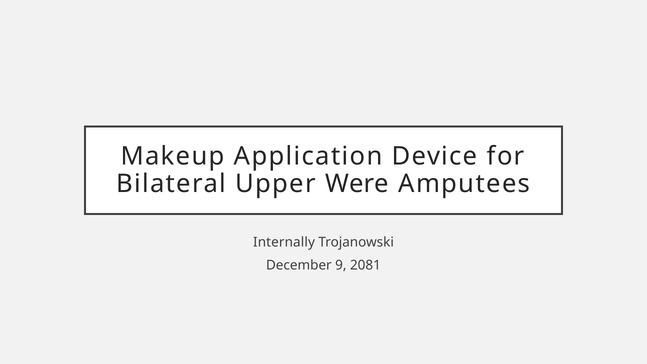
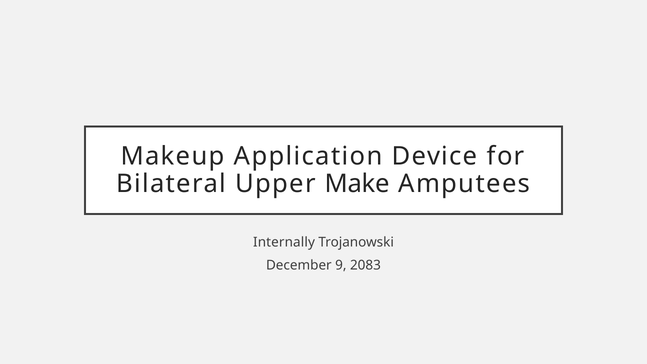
Were: Were -> Make
2081: 2081 -> 2083
